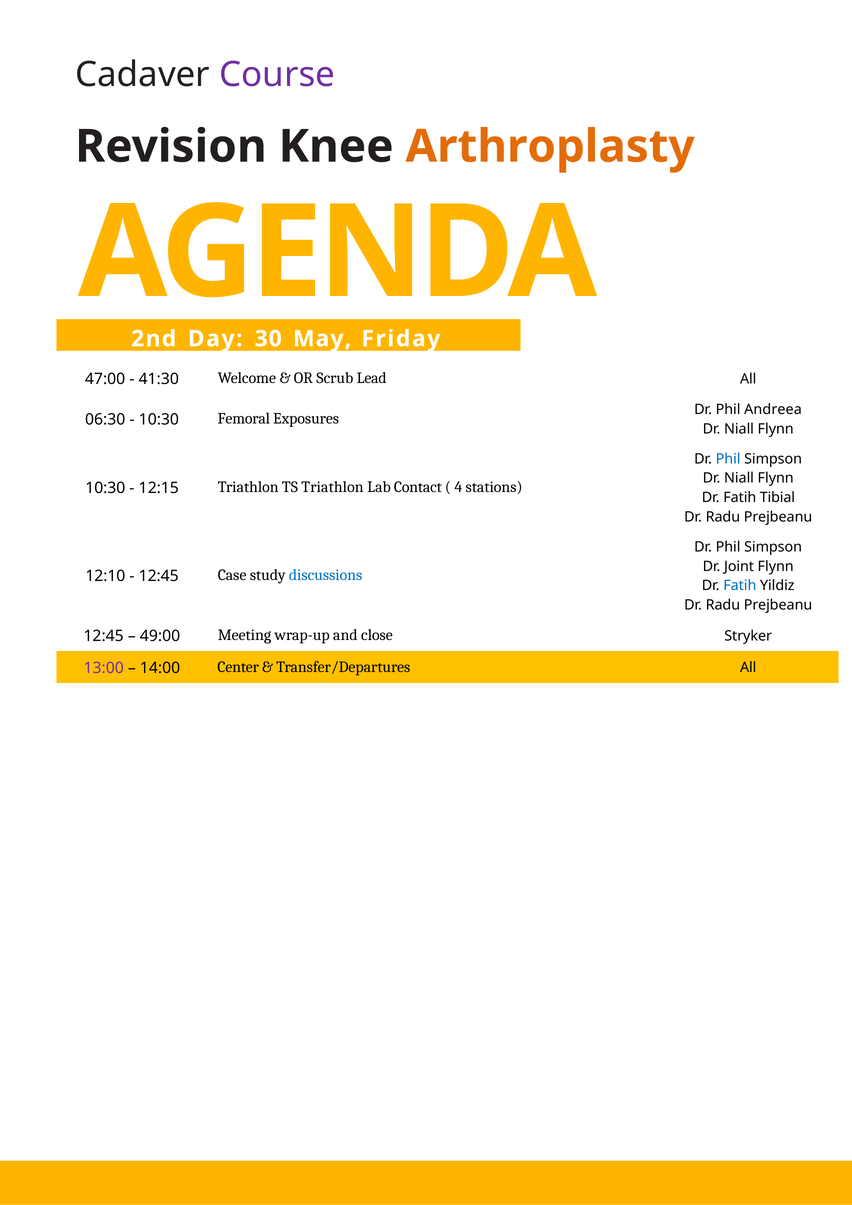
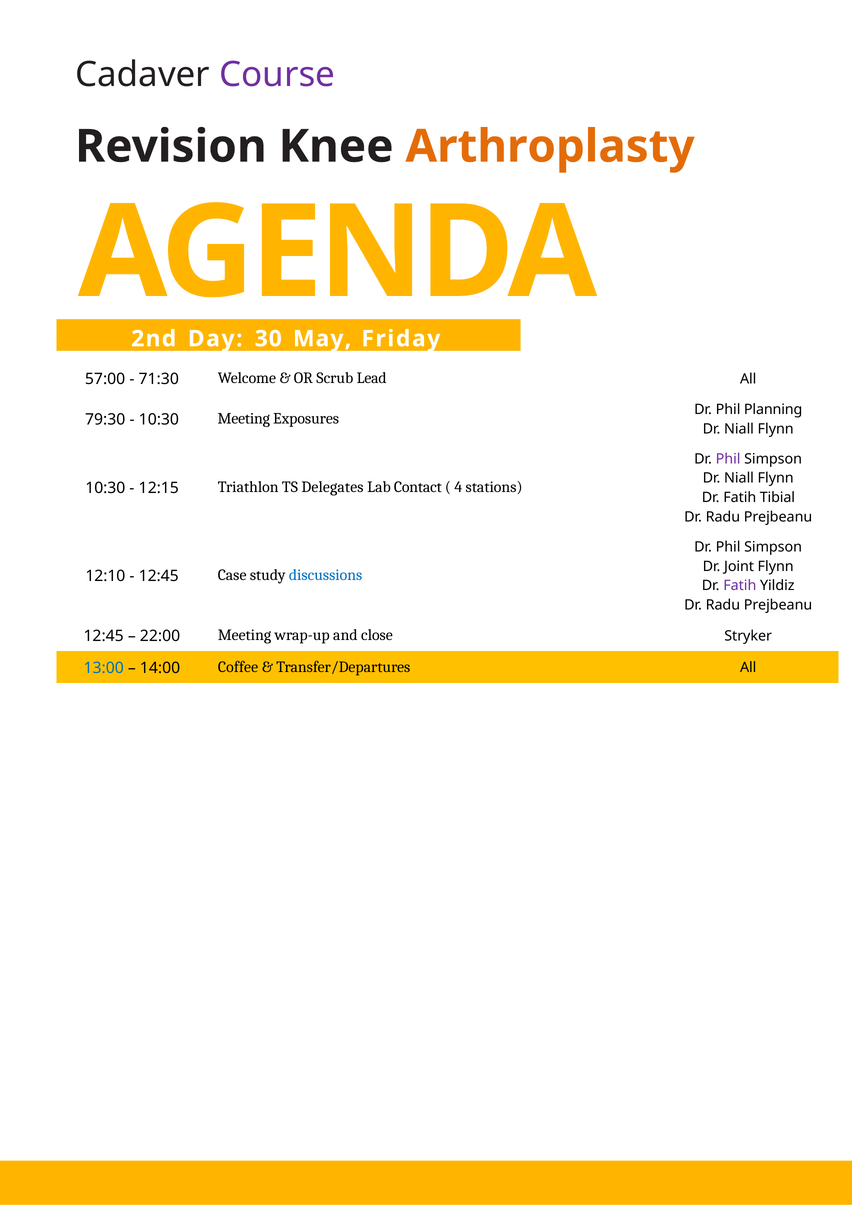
47:00: 47:00 -> 57:00
41:30: 41:30 -> 71:30
06:30: 06:30 -> 79:30
10:30 Femoral: Femoral -> Meeting
Andreea: Andreea -> Planning
Phil at (728, 459) colour: blue -> purple
TS Triathlon: Triathlon -> Delegates
Fatih at (740, 586) colour: blue -> purple
49:00: 49:00 -> 22:00
13:00 colour: purple -> blue
Center: Center -> Coffee
